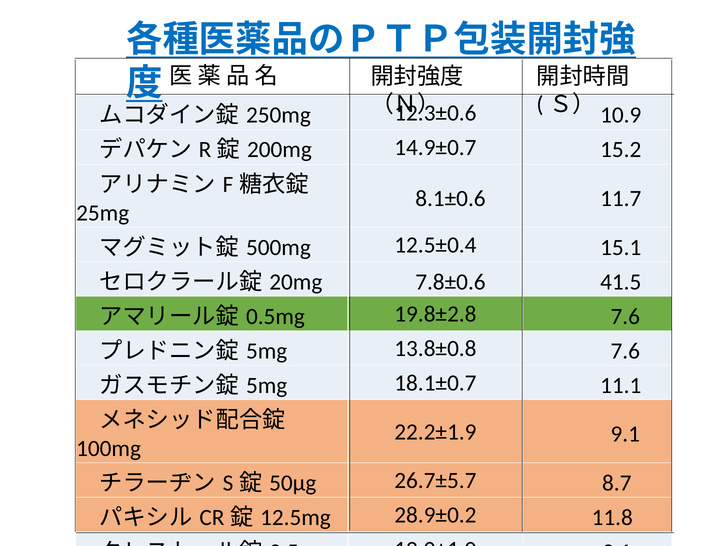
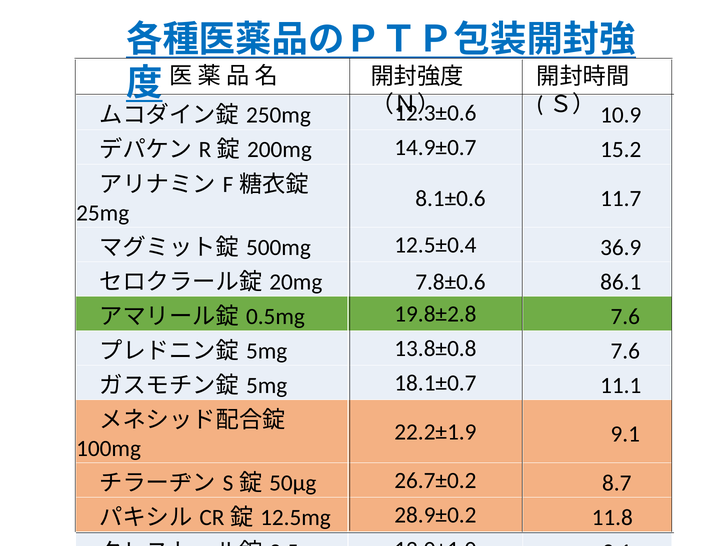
15.1: 15.1 -> 36.9
41.5: 41.5 -> 86.1
26.7±5.7: 26.7±5.7 -> 26.7±0.2
